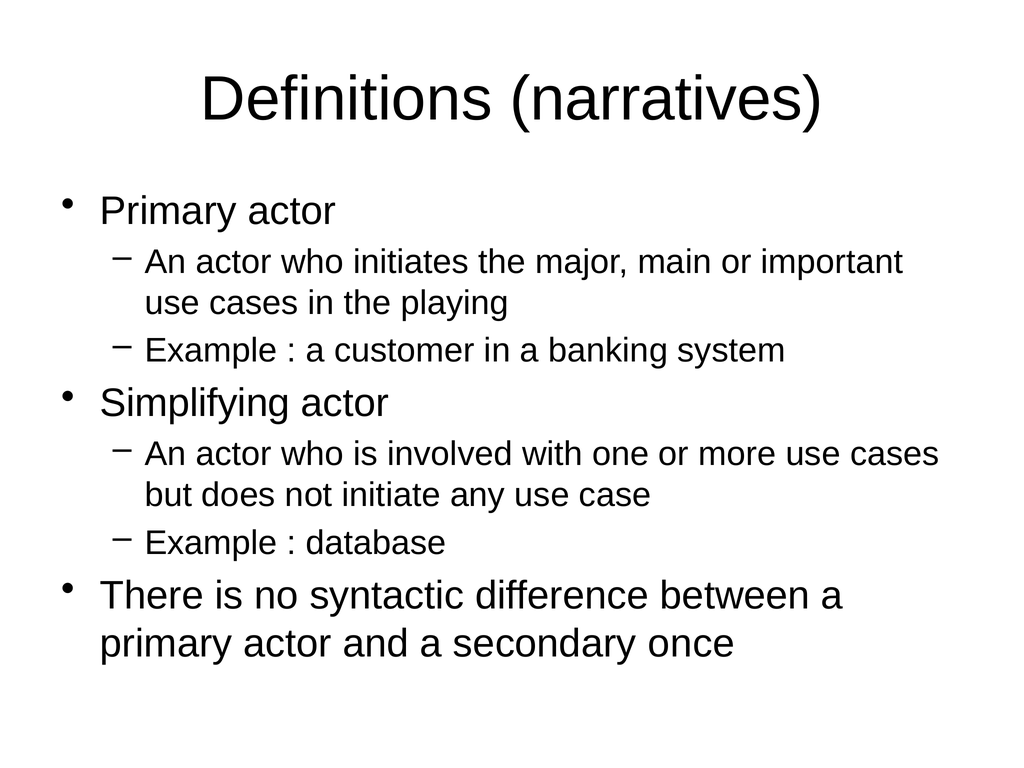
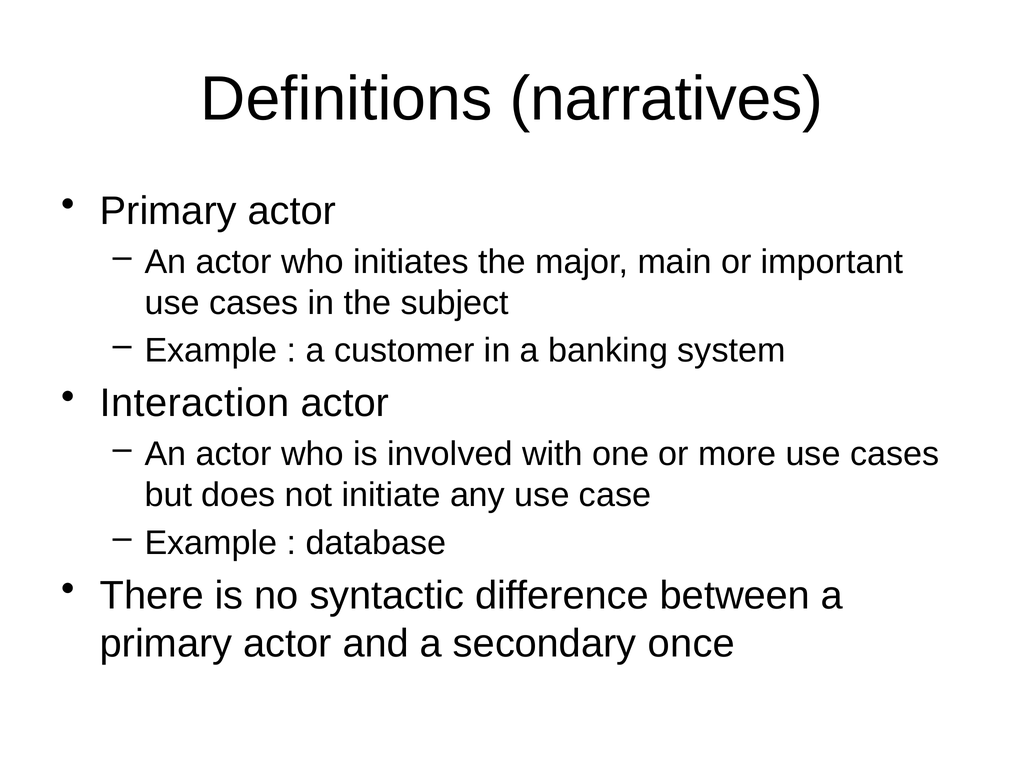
playing: playing -> subject
Simplifying: Simplifying -> Interaction
